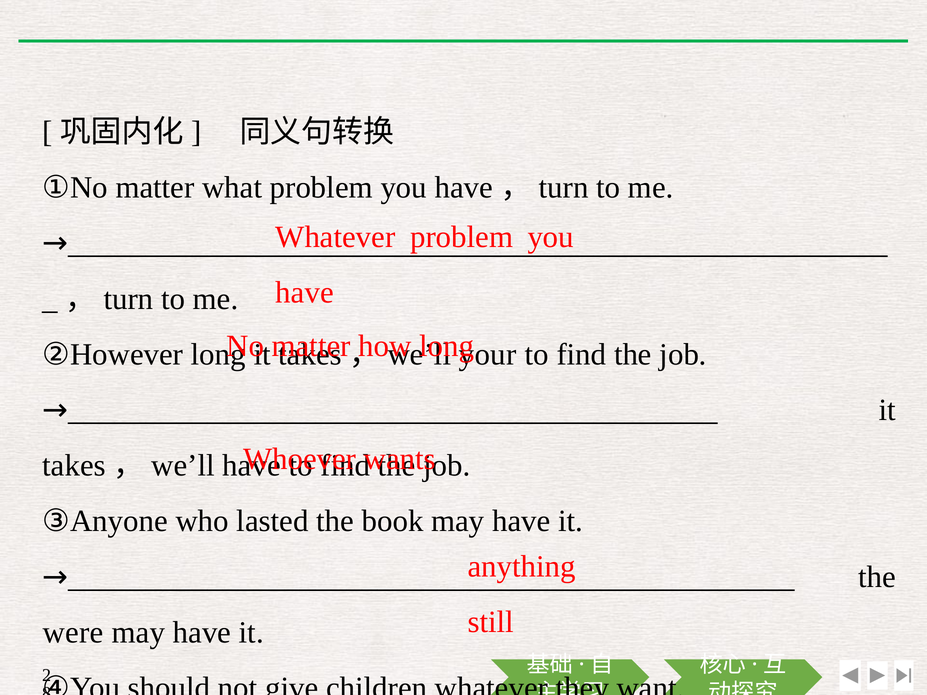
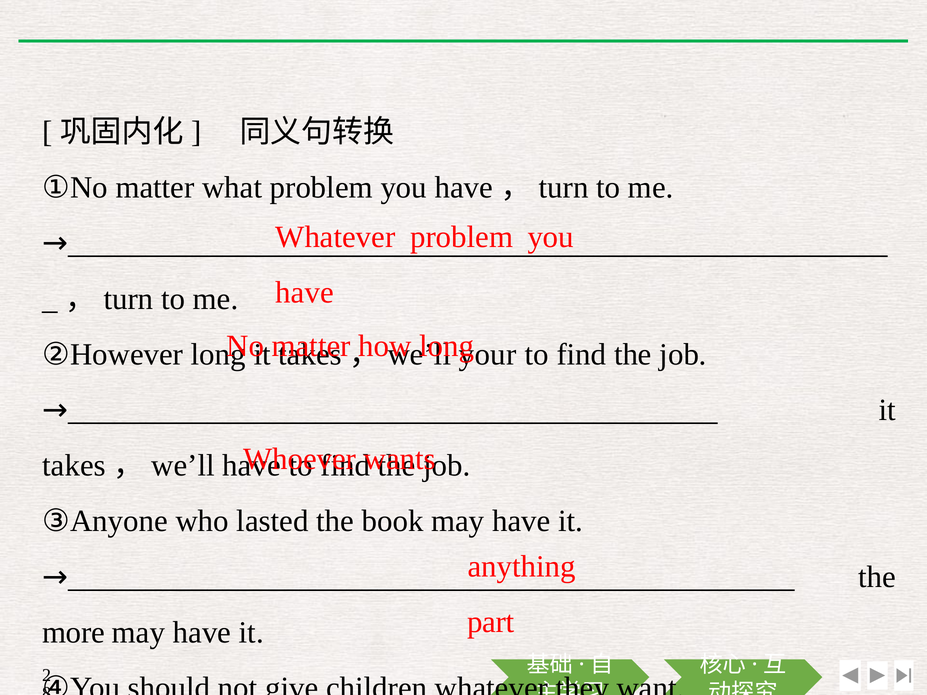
still: still -> part
were: were -> more
